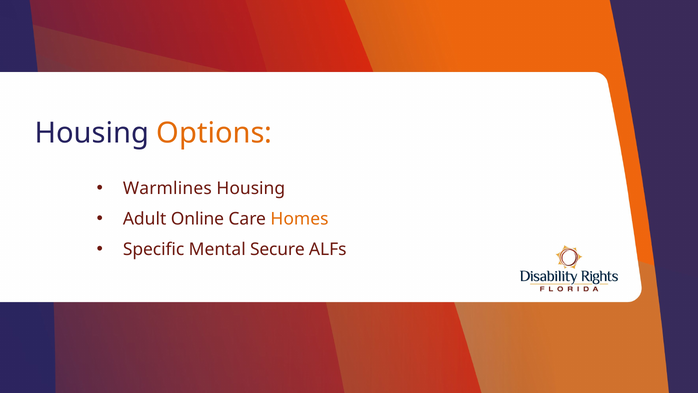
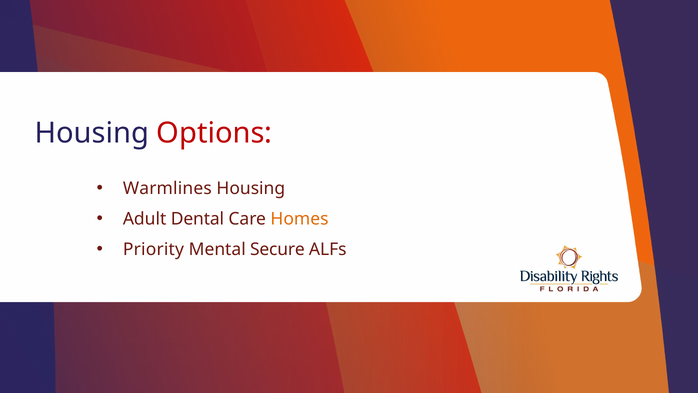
Options colour: orange -> red
Online: Online -> Dental
Specific: Specific -> Priority
